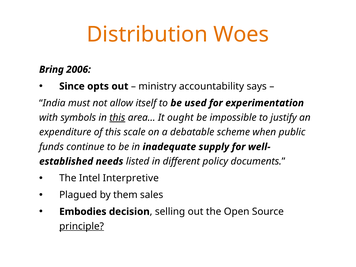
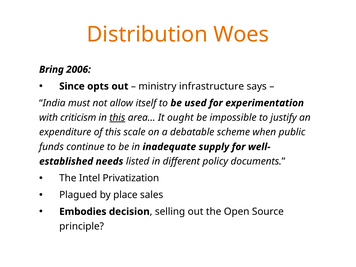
accountability: accountability -> infrastructure
symbols: symbols -> criticism
Interpretive: Interpretive -> Privatization
them: them -> place
principle underline: present -> none
